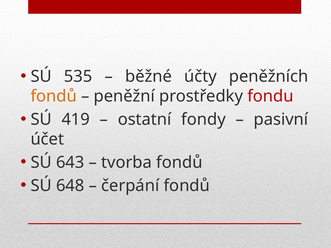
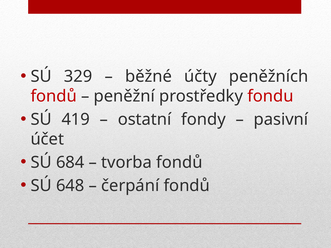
535: 535 -> 329
fondů at (54, 96) colour: orange -> red
643: 643 -> 684
